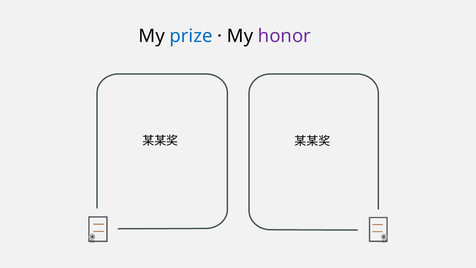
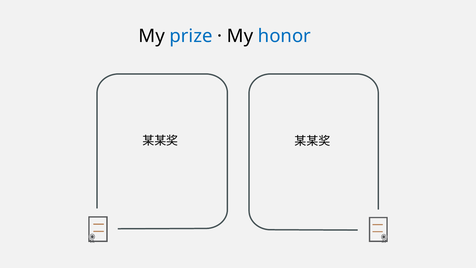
honor colour: purple -> blue
